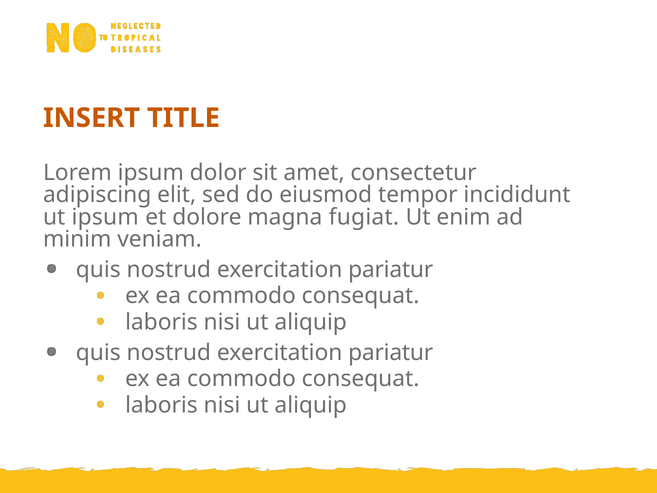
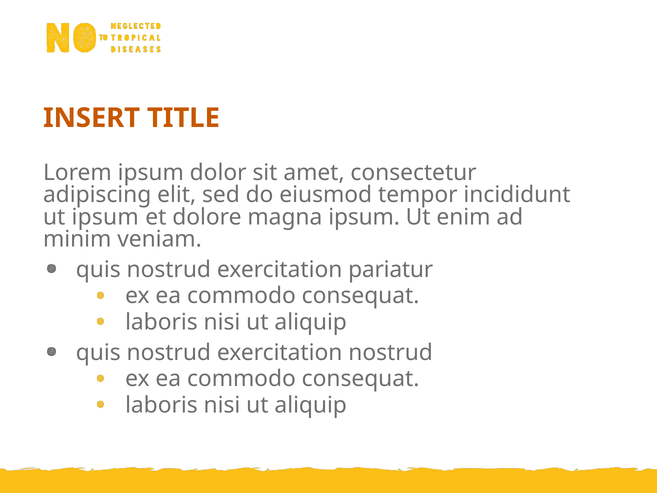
magna fugiat: fugiat -> ipsum
pariatur at (391, 352): pariatur -> nostrud
